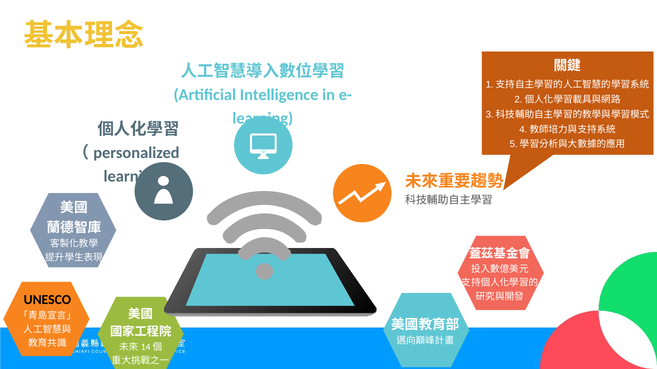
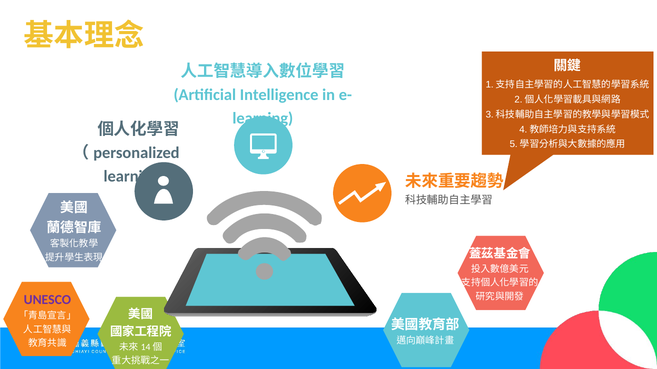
UNESCO colour: black -> purple
